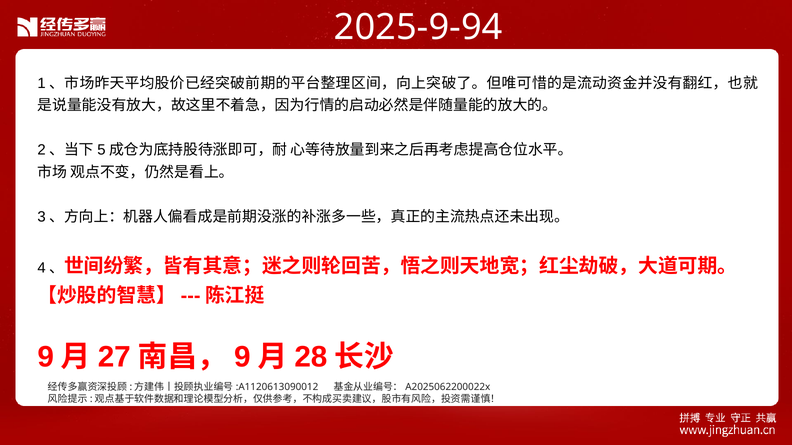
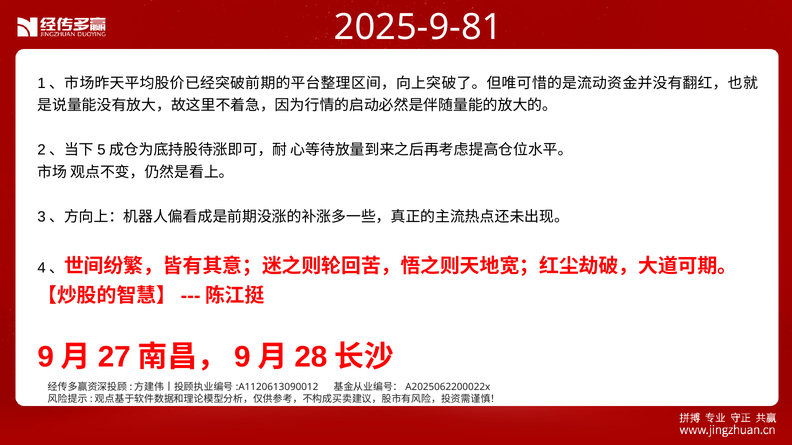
2025-9-94: 2025-9-94 -> 2025-9-81
